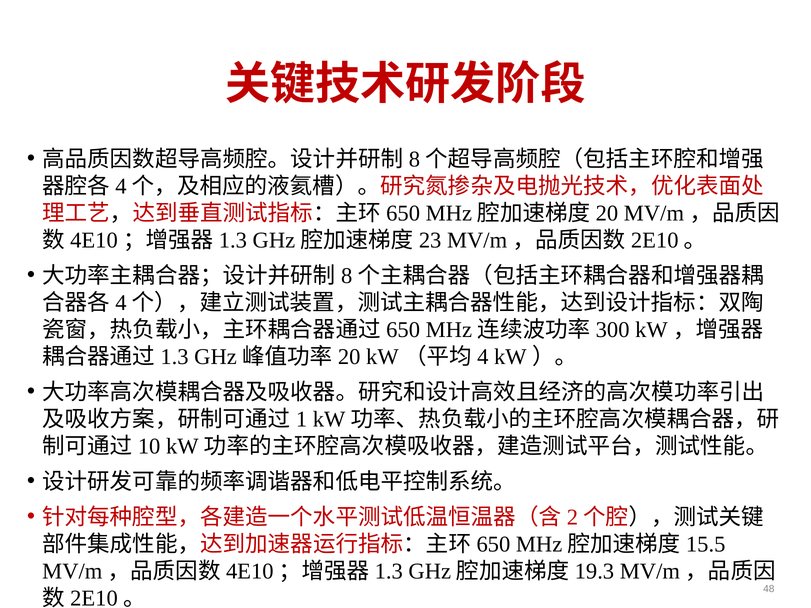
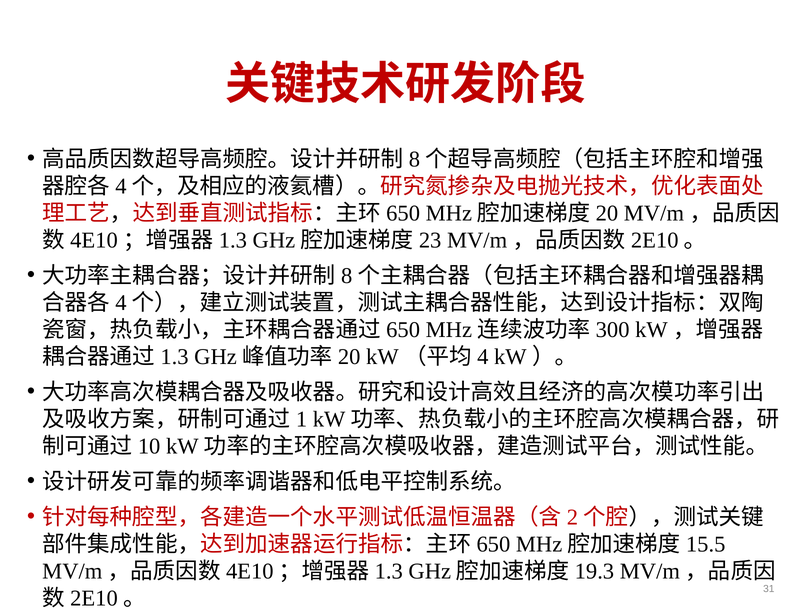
48: 48 -> 31
